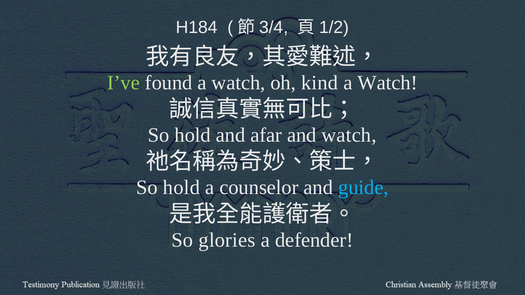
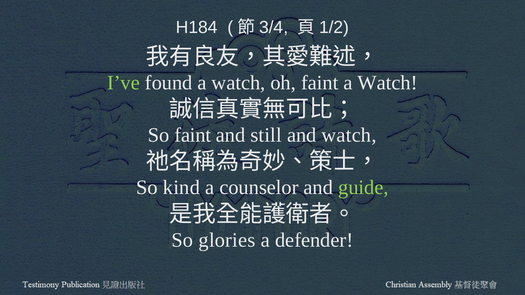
oh kind: kind -> faint
hold at (193, 135): hold -> faint
afar: afar -> still
hold at (181, 188): hold -> kind
guide colour: light blue -> light green
